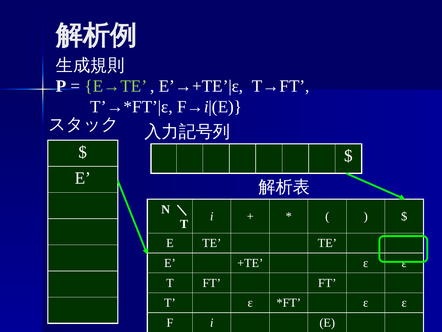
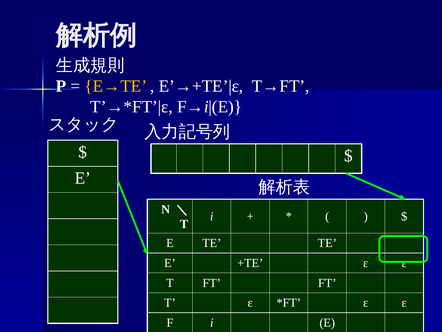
E→TE colour: light green -> yellow
